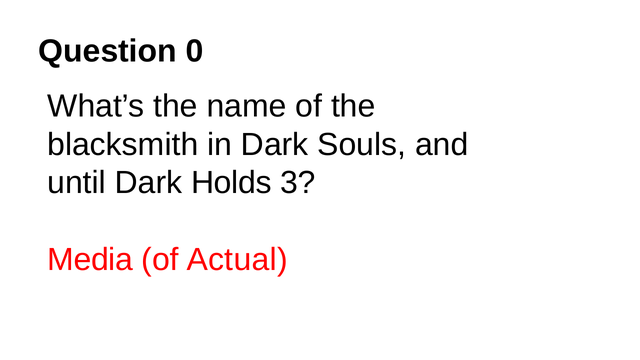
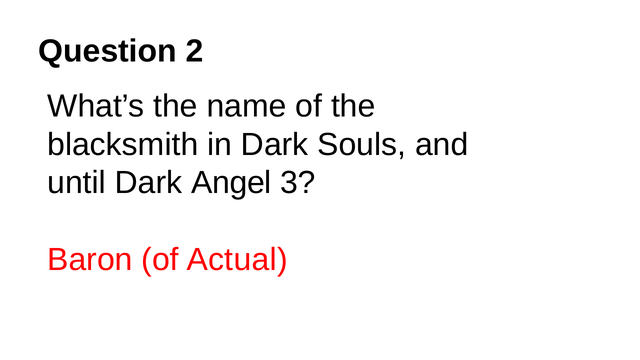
0: 0 -> 2
Holds: Holds -> Angel
Media: Media -> Baron
